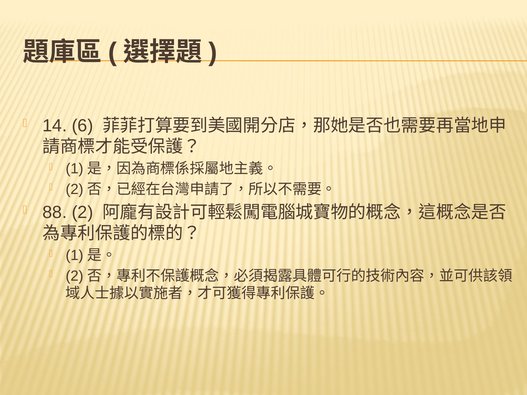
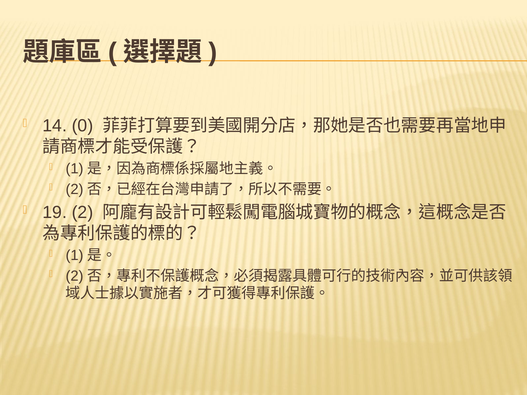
6: 6 -> 0
88: 88 -> 19
